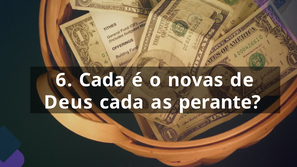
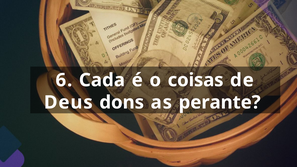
novas: novas -> coisas
Deus cada: cada -> dons
